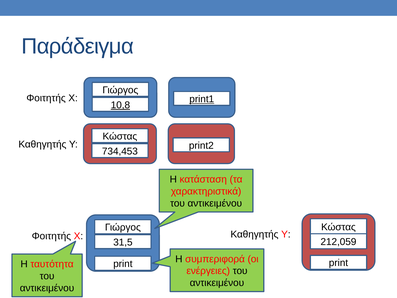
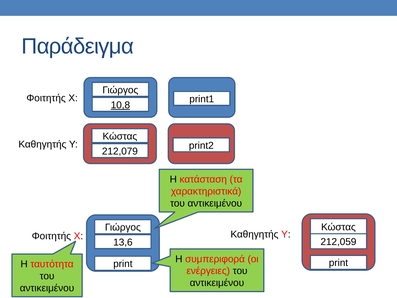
print1 underline: present -> none
734,453: 734,453 -> 212,079
31,5: 31,5 -> 13,6
